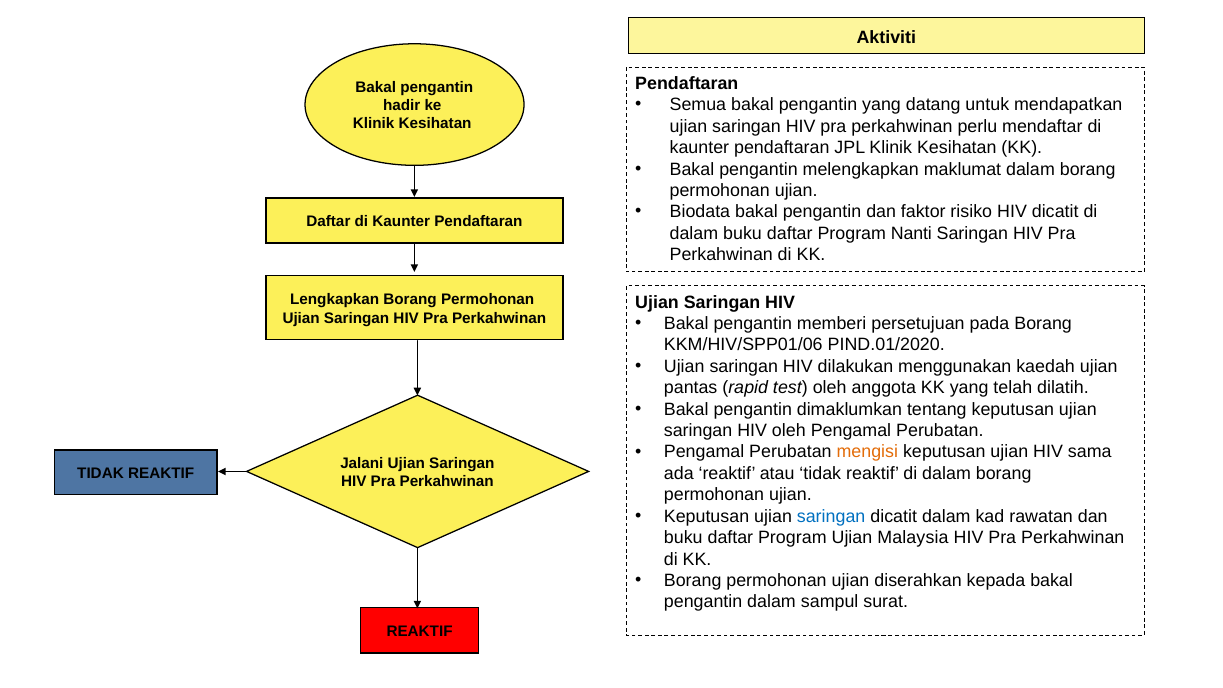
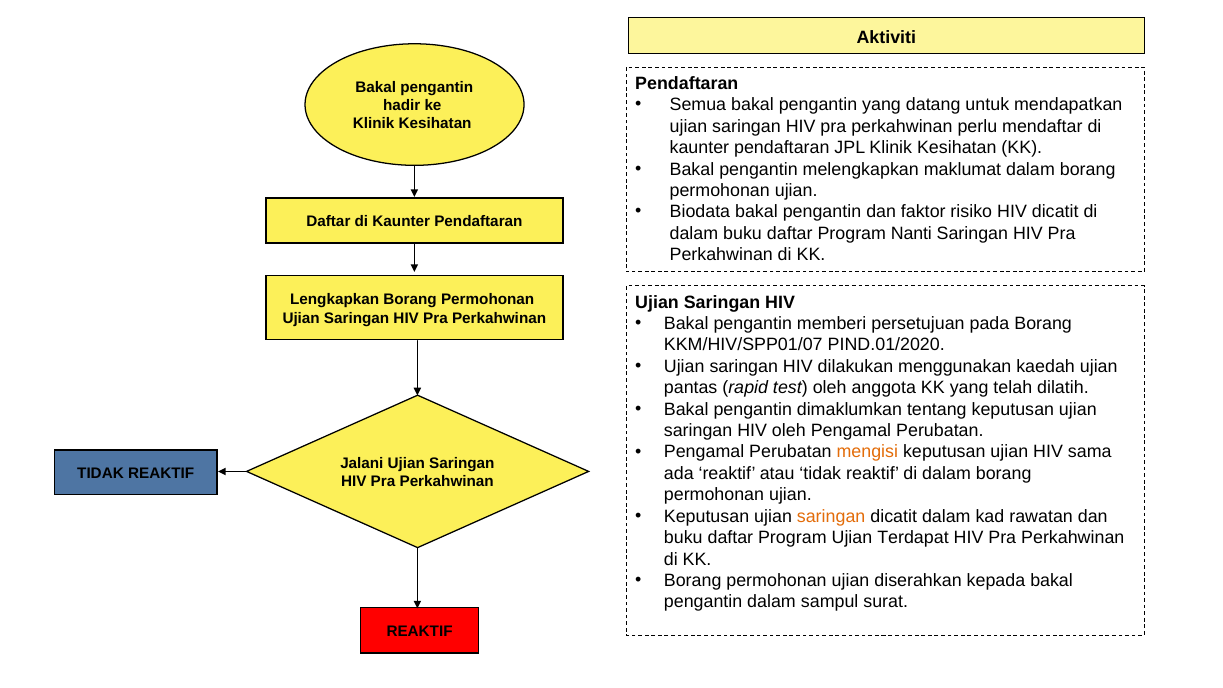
KKM/HIV/SPP01/06: KKM/HIV/SPP01/06 -> KKM/HIV/SPP01/07
saringan at (831, 516) colour: blue -> orange
Malaysia: Malaysia -> Terdapat
